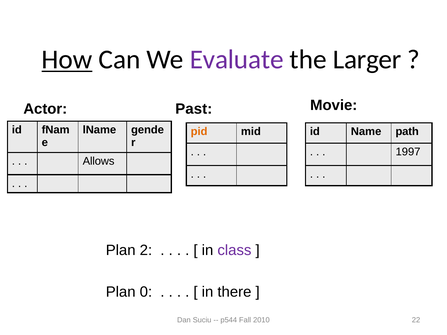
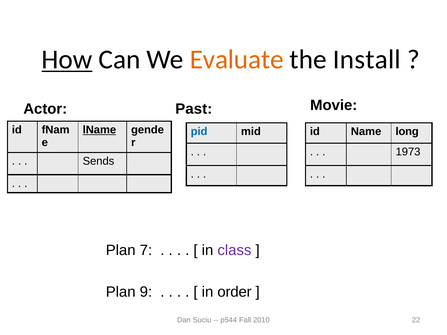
Evaluate colour: purple -> orange
Larger: Larger -> Install
lName underline: none -> present
pid colour: orange -> blue
path: path -> long
1997: 1997 -> 1973
Allows: Allows -> Sends
2: 2 -> 7
0: 0 -> 9
there: there -> order
